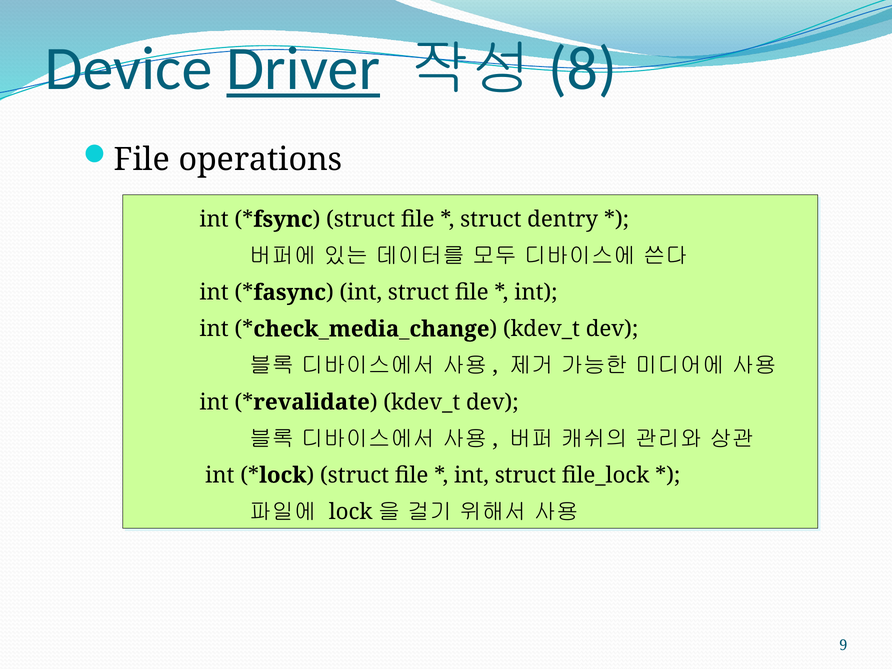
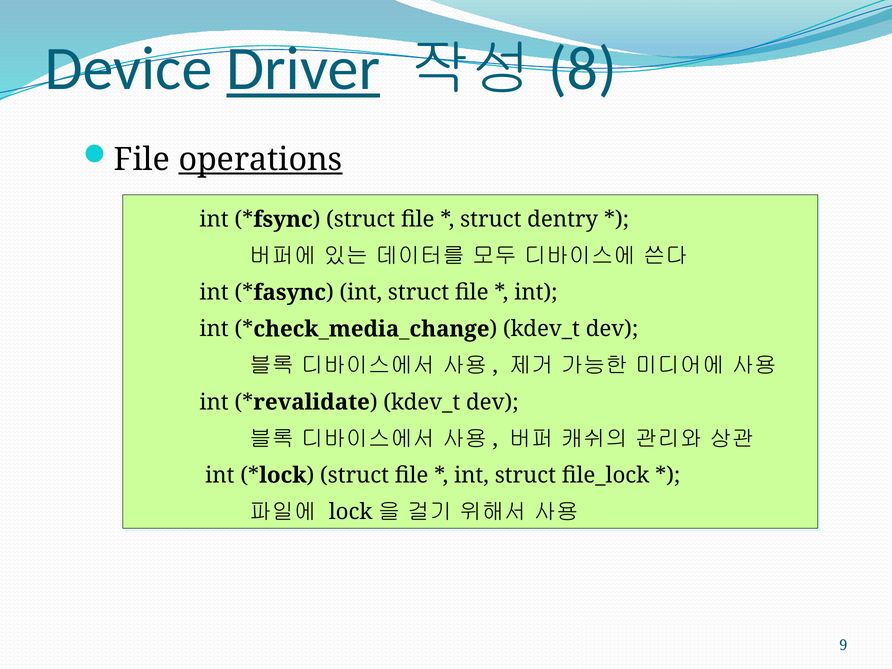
operations underline: none -> present
